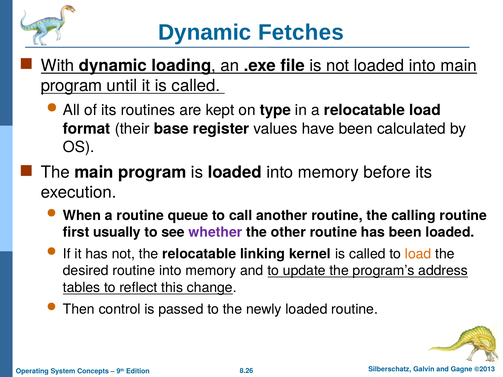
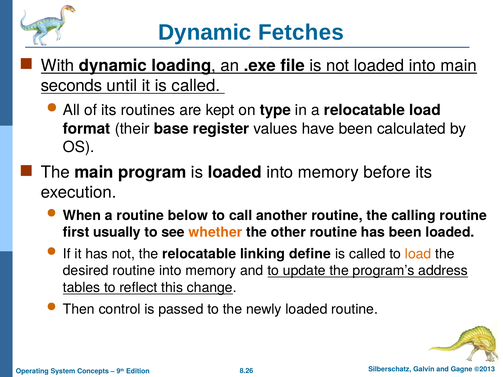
program at (71, 86): program -> seconds
queue: queue -> below
whether colour: purple -> orange
kernel: kernel -> define
